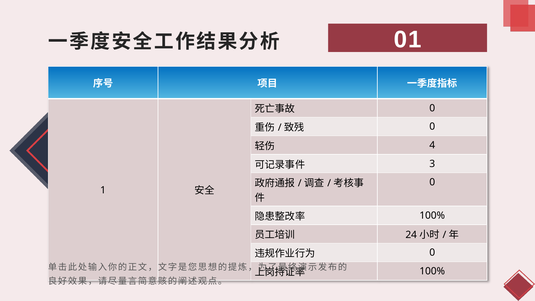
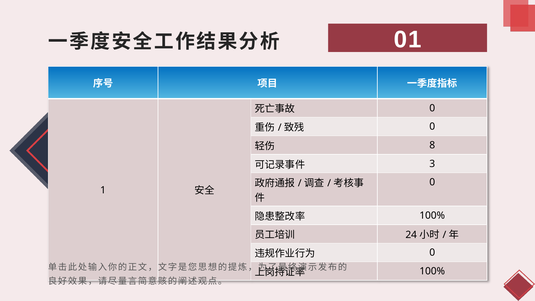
4: 4 -> 8
